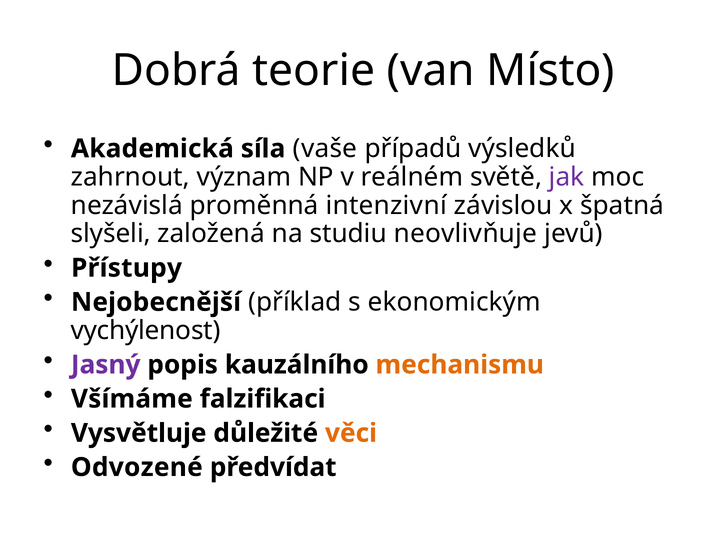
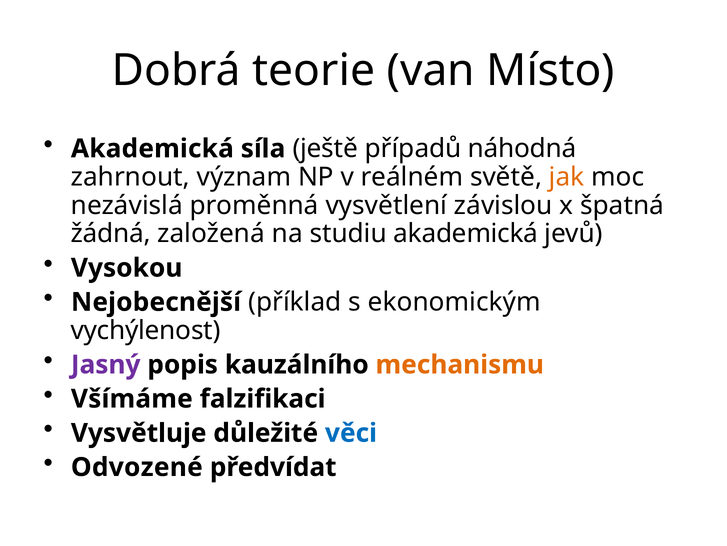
vaše: vaše -> ještě
výsledků: výsledků -> náhodná
jak colour: purple -> orange
intenzivní: intenzivní -> vysvětlení
slyšeli: slyšeli -> žádná
studiu neovlivňuje: neovlivňuje -> akademická
Přístupy: Přístupy -> Vysokou
věci colour: orange -> blue
